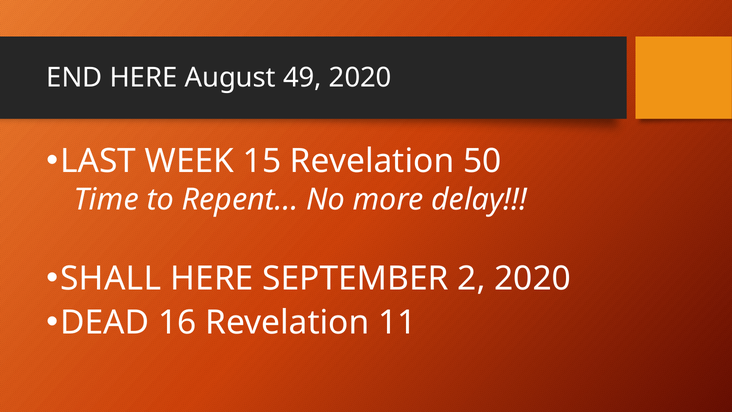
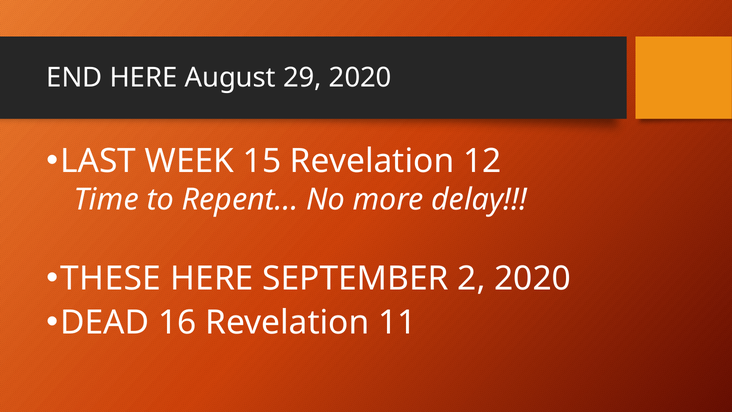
49: 49 -> 29
50: 50 -> 12
SHALL: SHALL -> THESE
